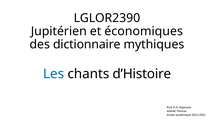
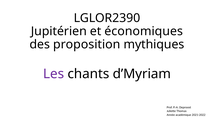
dictionnaire: dictionnaire -> proposition
Les colour: blue -> purple
d’Histoire: d’Histoire -> d’Myriam
